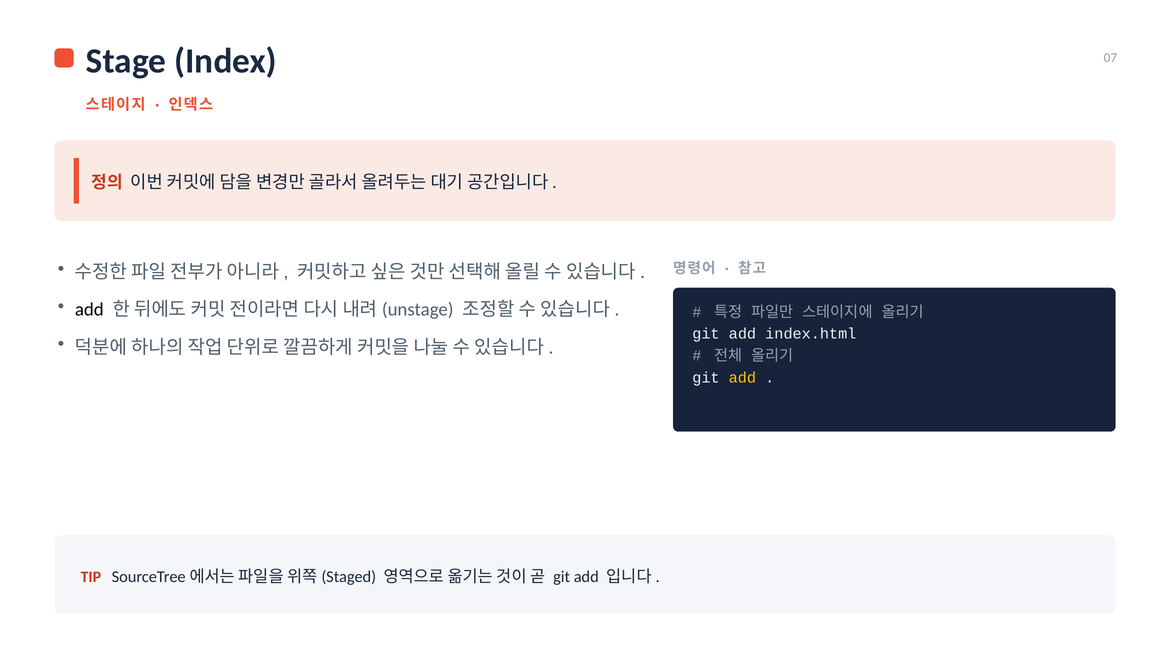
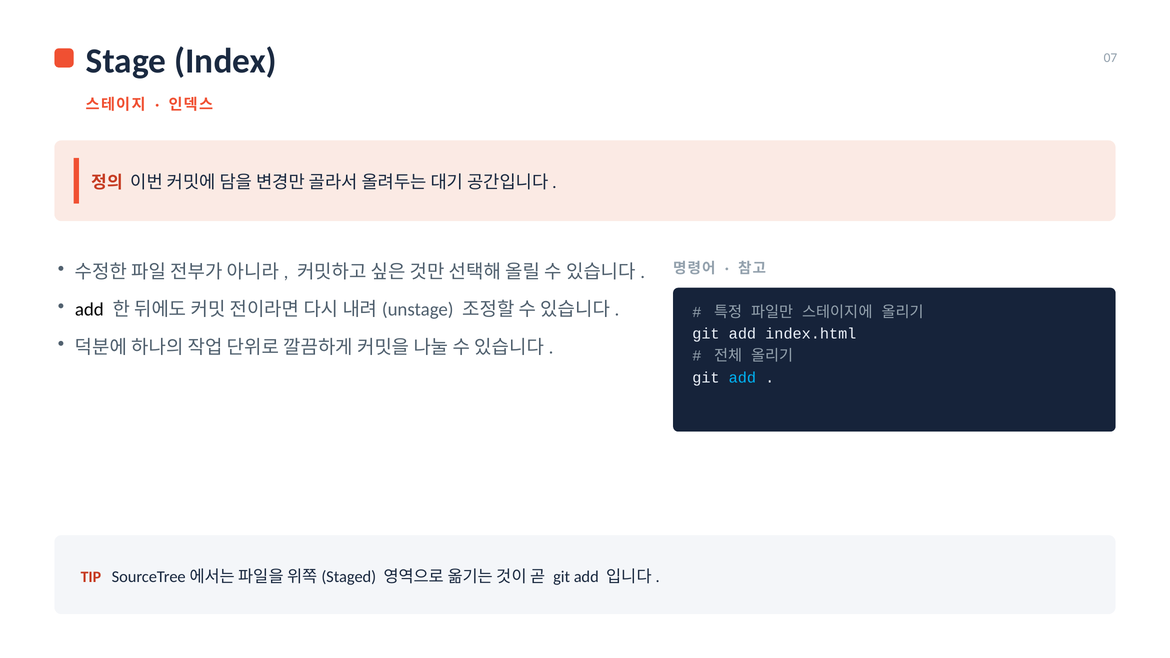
add at (742, 378) colour: yellow -> light blue
